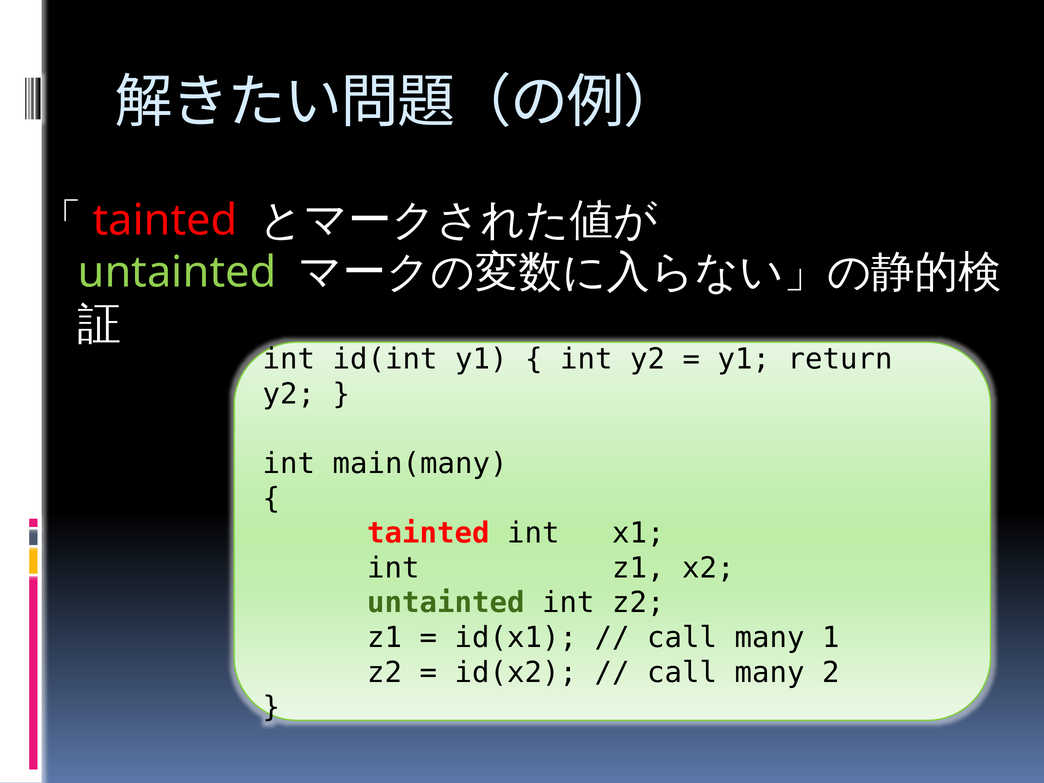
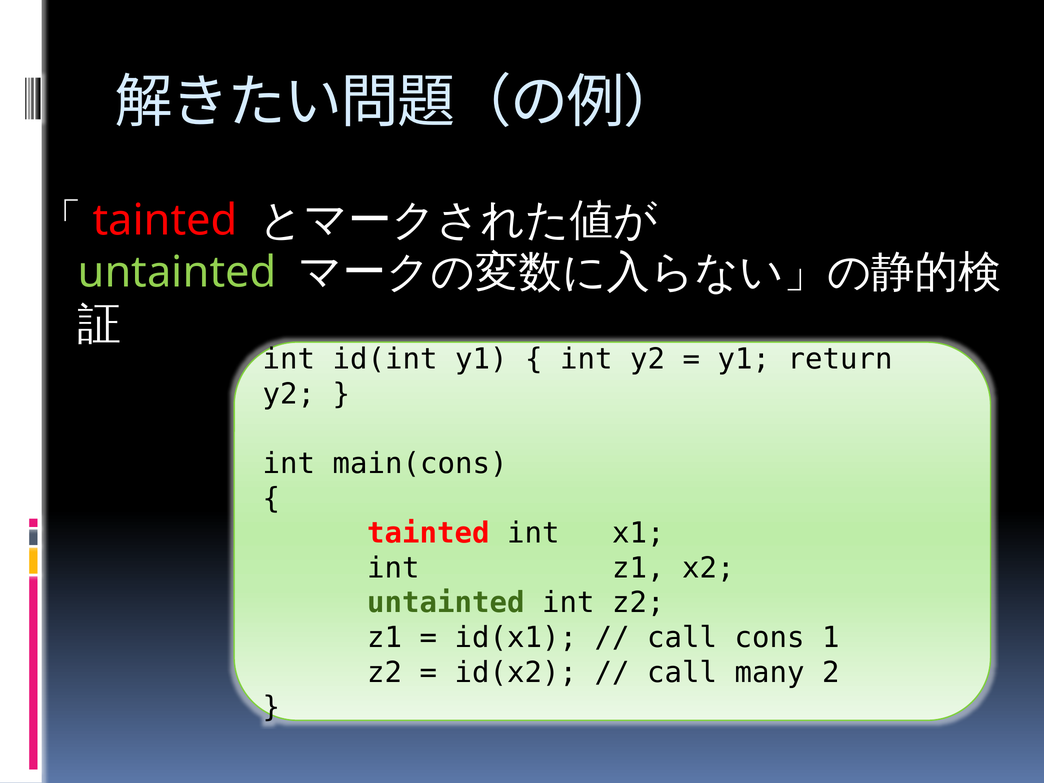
main(many: main(many -> main(cons
many at (770, 638): many -> cons
